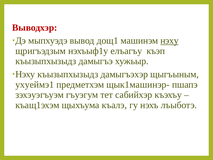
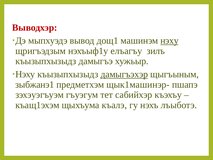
къэп: къэп -> зилъ
дамыгъэхэр underline: none -> present
ухуеймэ1: ухуеймэ1 -> зыбжанэ1
